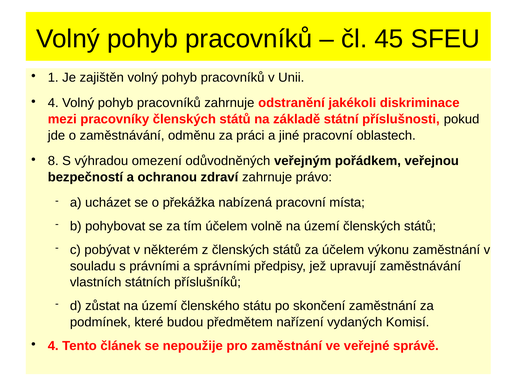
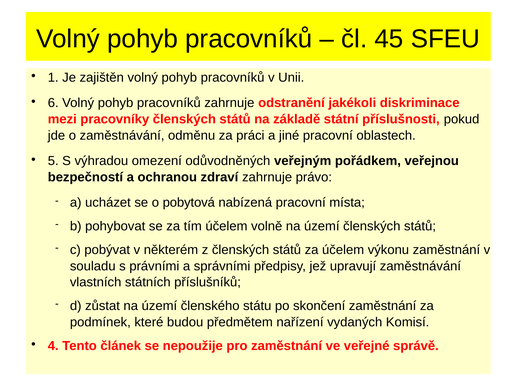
4 at (53, 103): 4 -> 6
8: 8 -> 5
překážka: překážka -> pobytová
